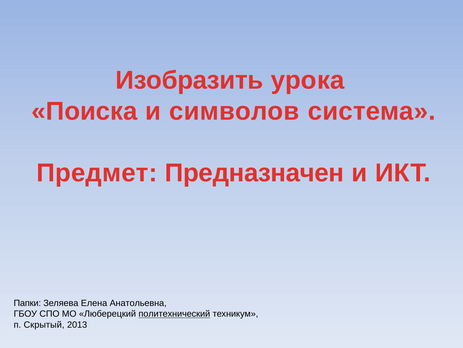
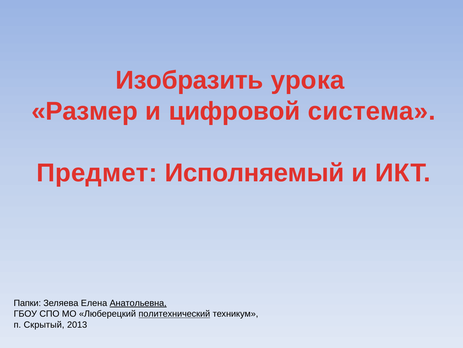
Поиска: Поиска -> Размер
символов: символов -> цифровой
Предназначен: Предназначен -> Исполняемый
Анатольевна underline: none -> present
